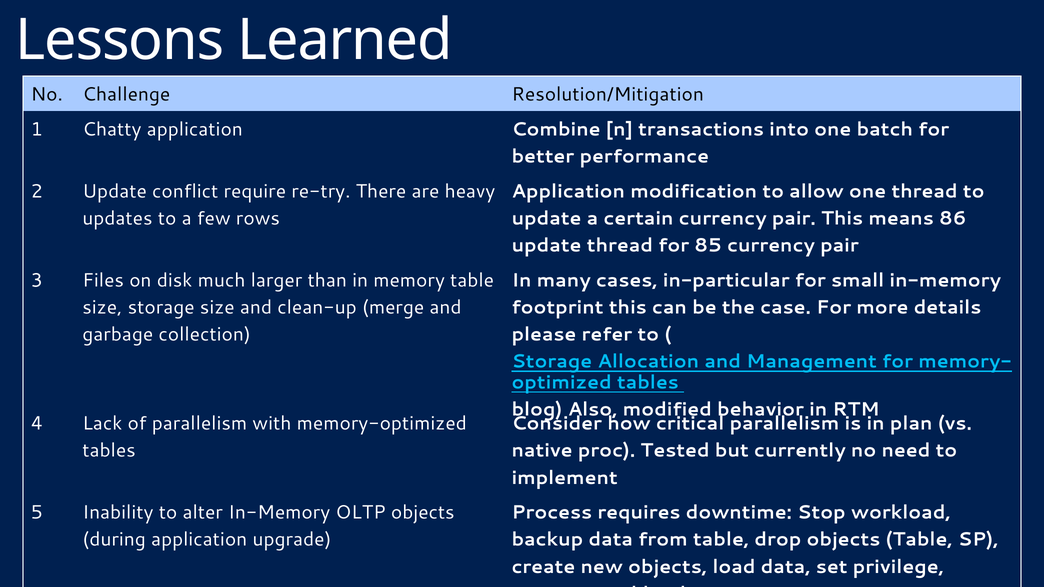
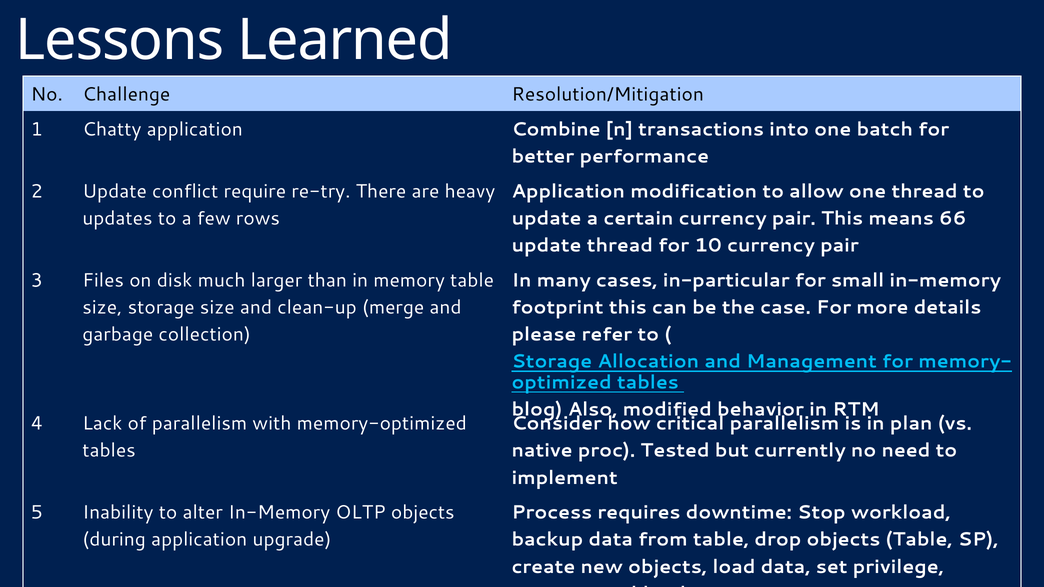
86: 86 -> 66
85: 85 -> 10
